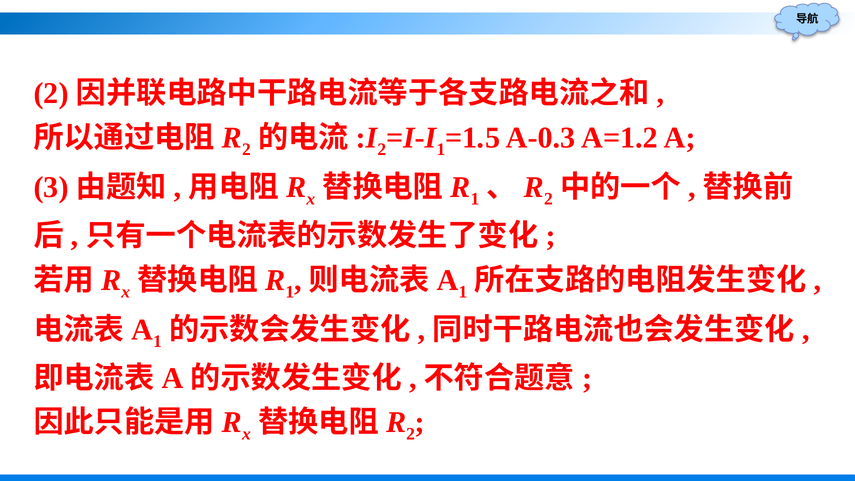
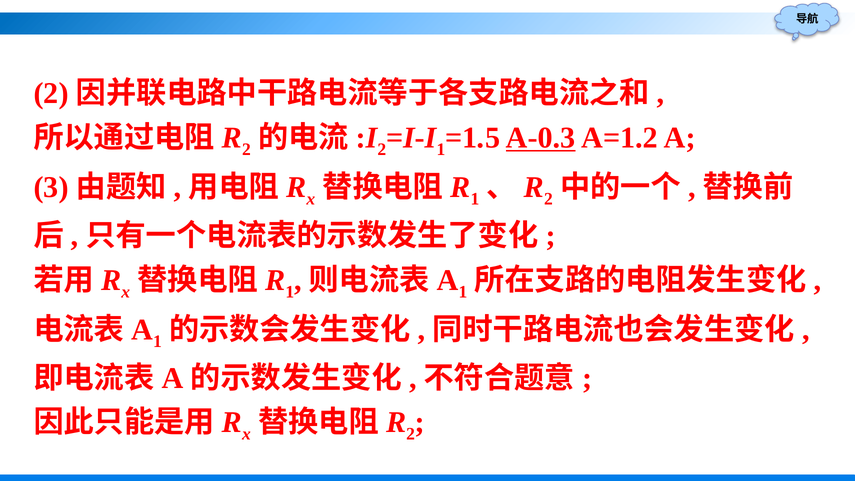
A-0.3 underline: none -> present
